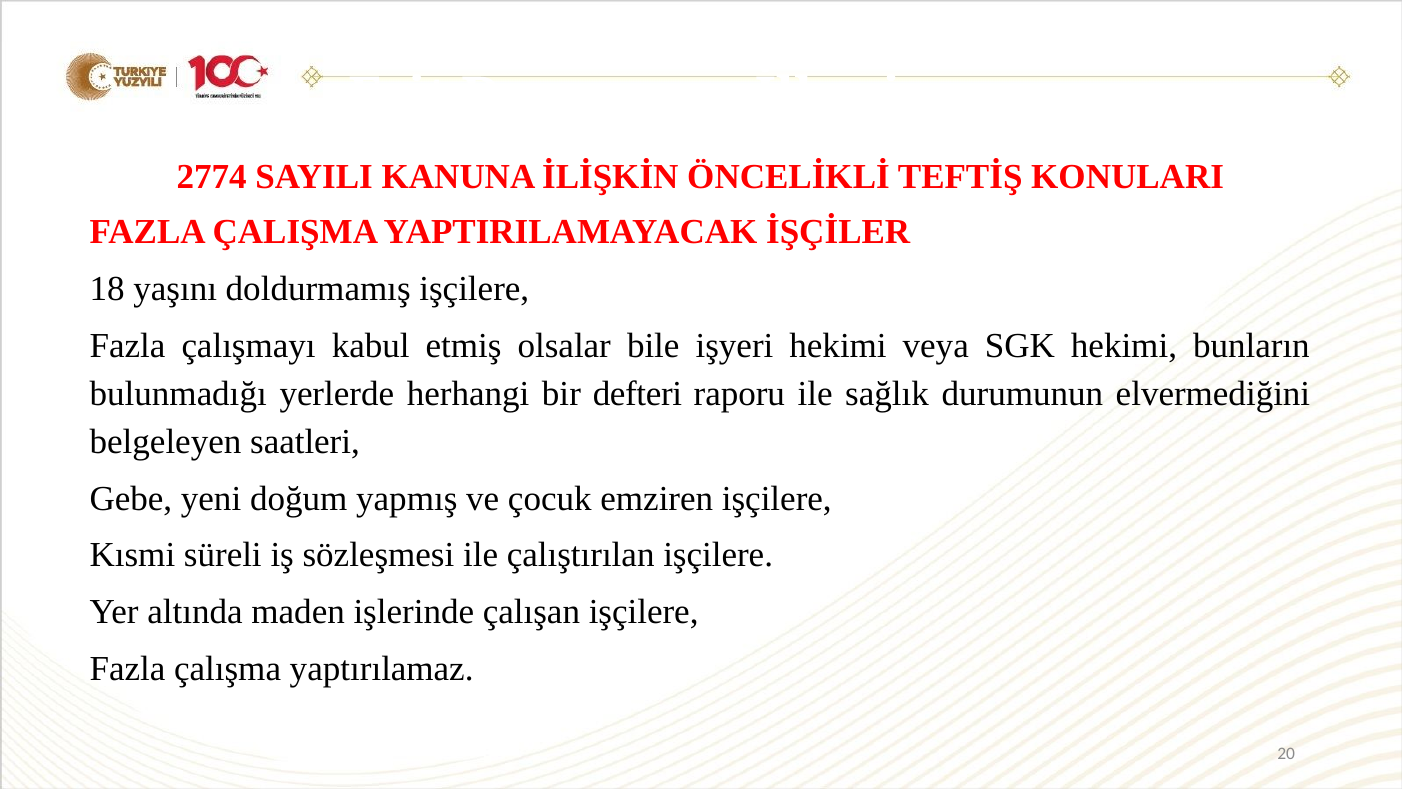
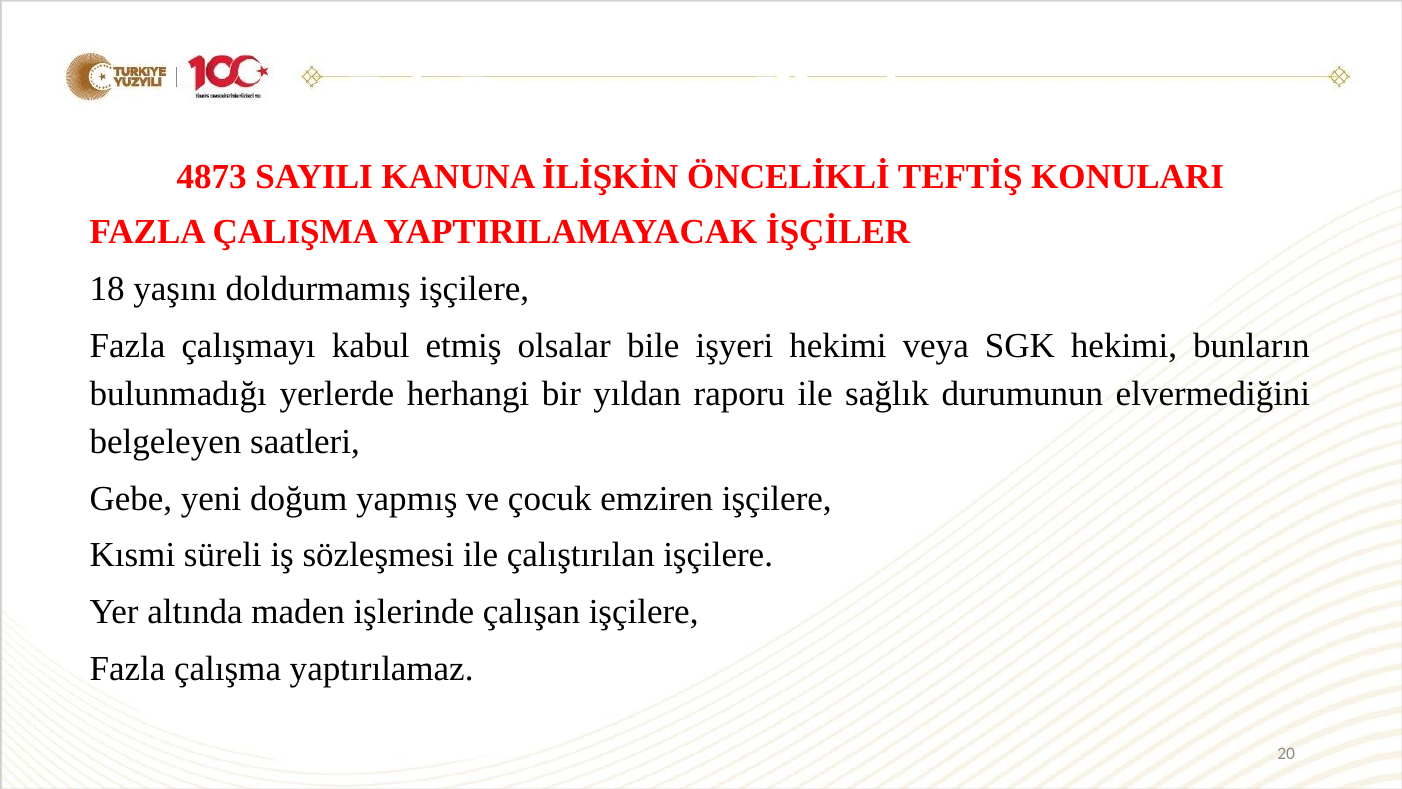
2774: 2774 -> 4873
defteri: defteri -> yıldan
